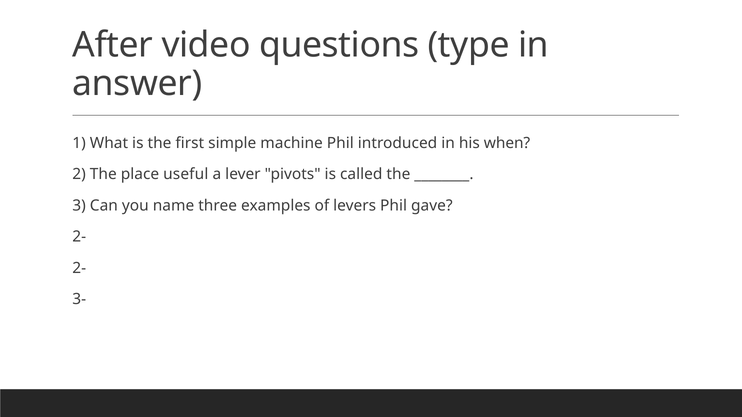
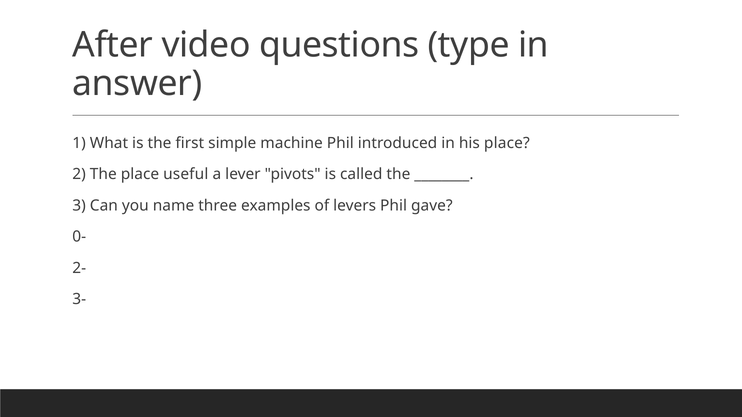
his when: when -> place
2- at (79, 237): 2- -> 0-
